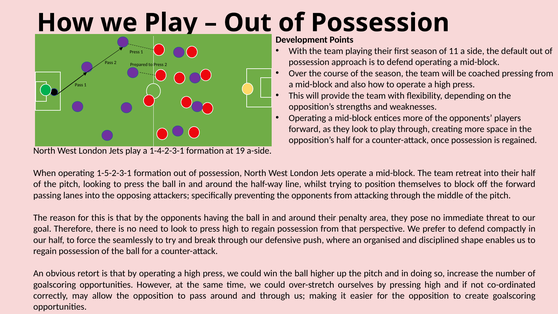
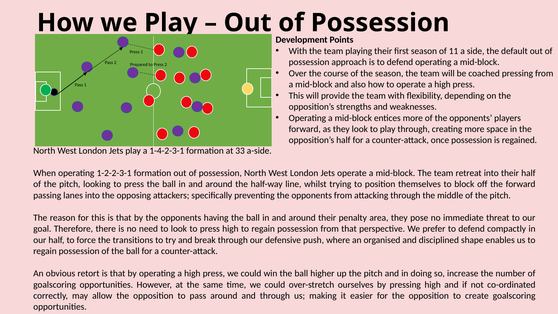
19: 19 -> 33
1-5-2-3-1: 1-5-2-3-1 -> 1-2-2-3-1
seamlessly: seamlessly -> transitions
